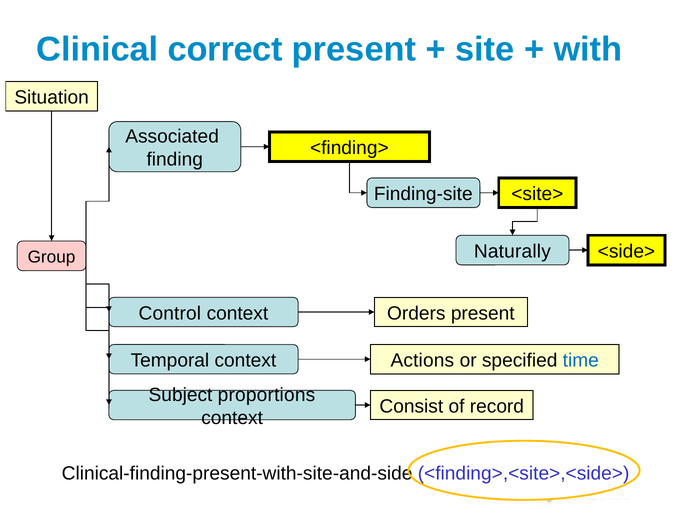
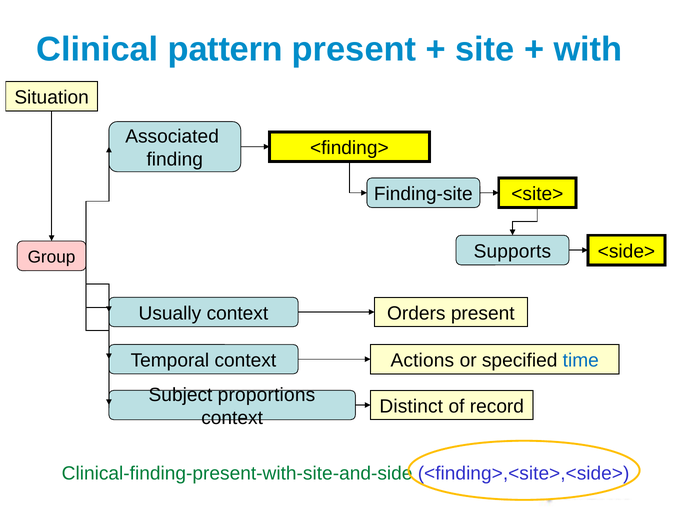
correct: correct -> pattern
Naturally: Naturally -> Supports
Control: Control -> Usually
Consist: Consist -> Distinct
Clinical-finding-present-with-site-and-side colour: black -> green
